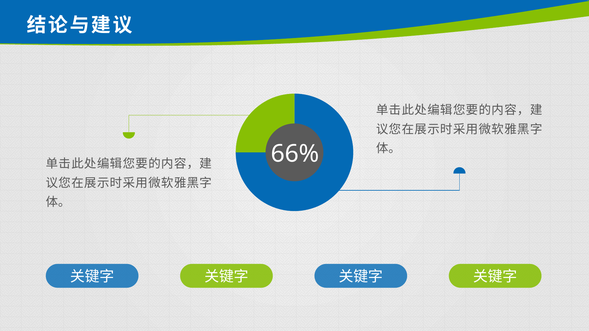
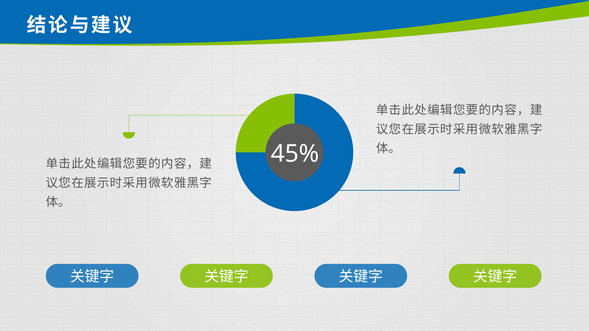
66%: 66% -> 45%
